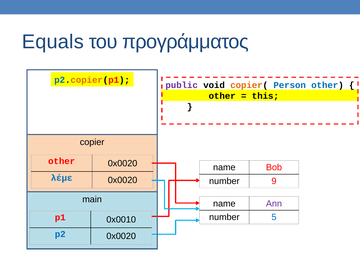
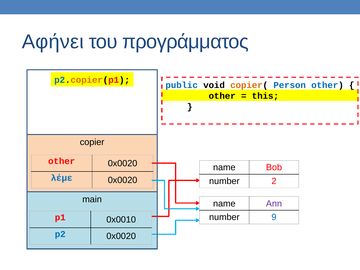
Equals: Equals -> Αφήνει
public colour: purple -> blue
9: 9 -> 2
5: 5 -> 9
